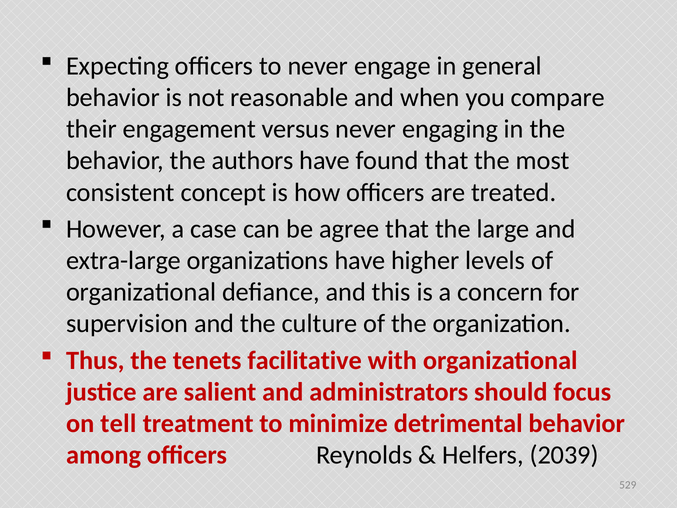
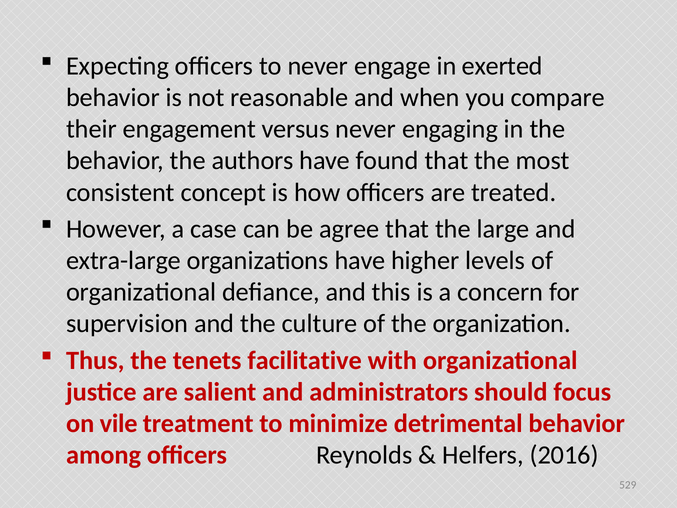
general: general -> exerted
tell: tell -> vile
2039: 2039 -> 2016
